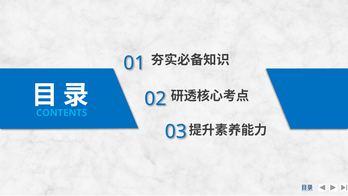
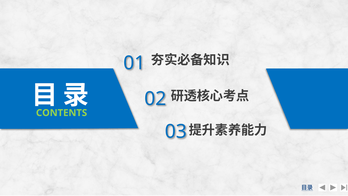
CONTENTS colour: light blue -> light green
